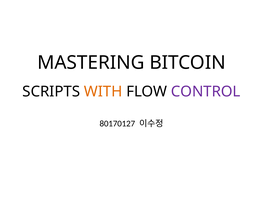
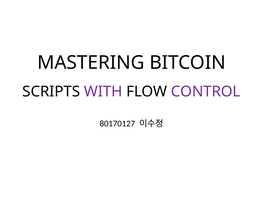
WITH colour: orange -> purple
